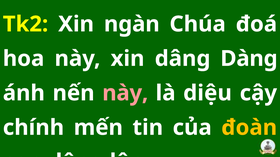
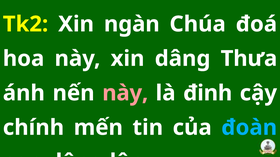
Dàng: Dàng -> Thưa
diệu: diệu -> đinh
đoàn colour: yellow -> light blue
